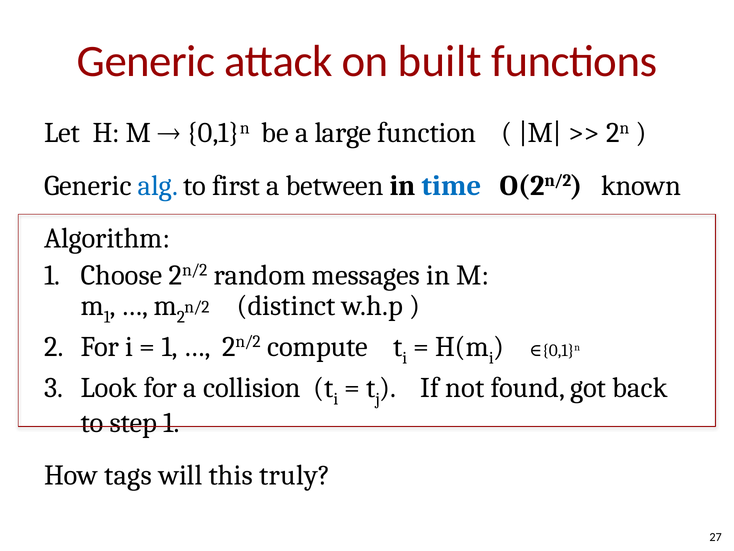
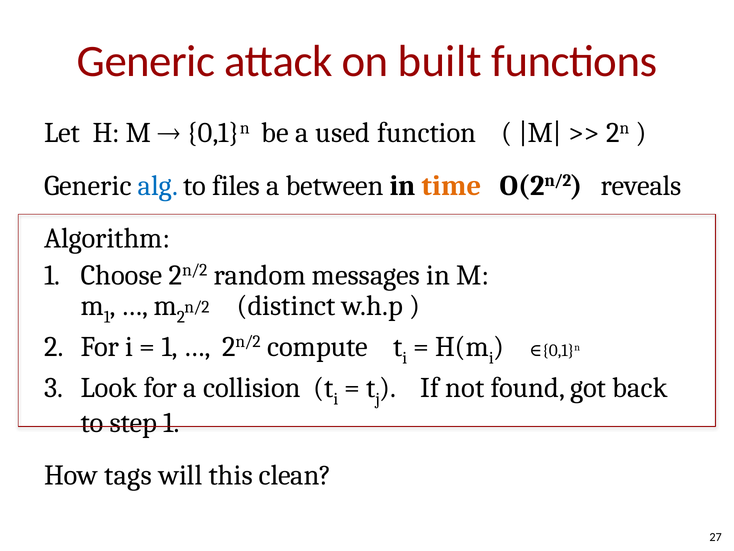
large: large -> used
first: first -> files
time colour: blue -> orange
known: known -> reveals
truly: truly -> clean
